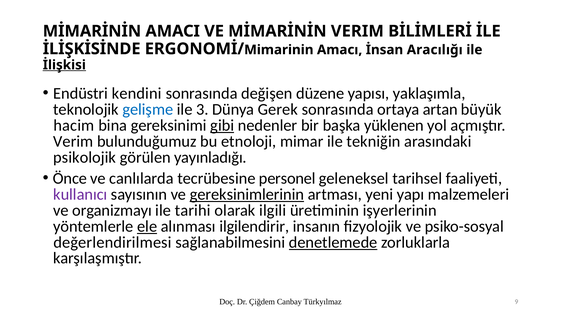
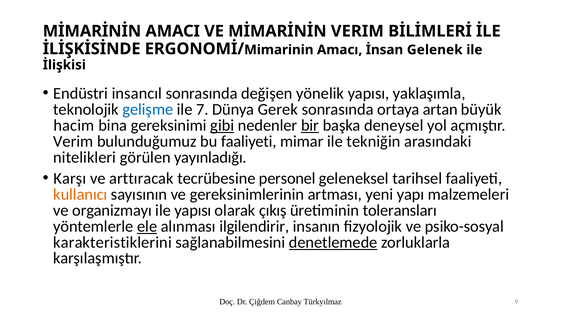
Aracılığı: Aracılığı -> Gelenek
İlişkisi underline: present -> none
kendini: kendini -> insancıl
düzene: düzene -> yönelik
3: 3 -> 7
bir underline: none -> present
yüklenen: yüklenen -> deneysel
bu etnoloji: etnoloji -> faaliyeti
psikolojik: psikolojik -> nitelikleri
Önce: Önce -> Karşı
canlılarda: canlılarda -> arttıracak
kullanıcı colour: purple -> orange
gereksinimlerinin underline: present -> none
ile tarihi: tarihi -> yapısı
ilgili: ilgili -> çıkış
işyerlerinin: işyerlerinin -> toleransları
değerlendirilmesi: değerlendirilmesi -> karakteristiklerini
